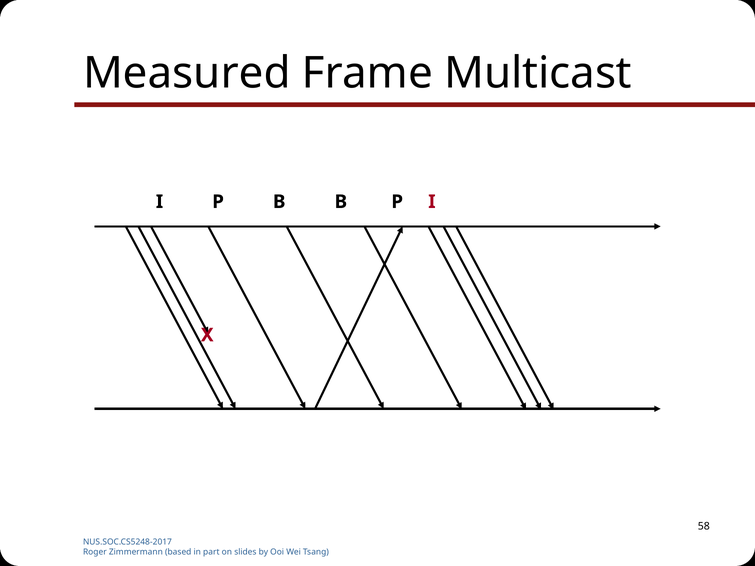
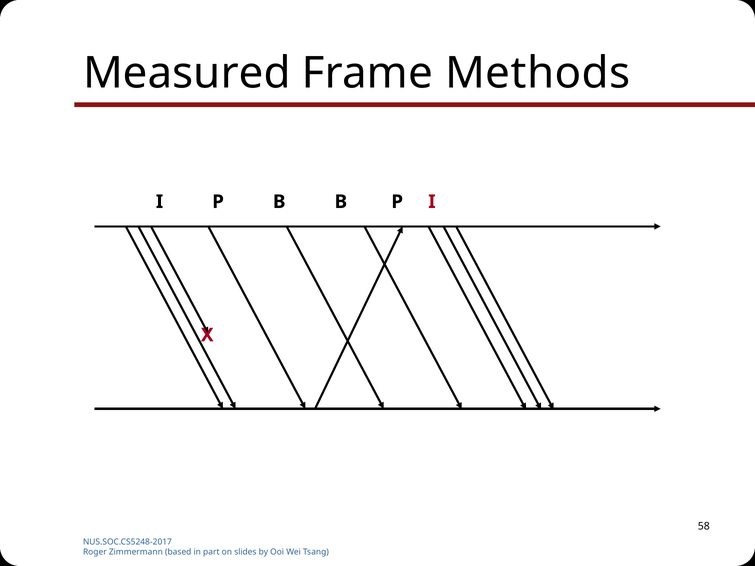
Multicast: Multicast -> Methods
